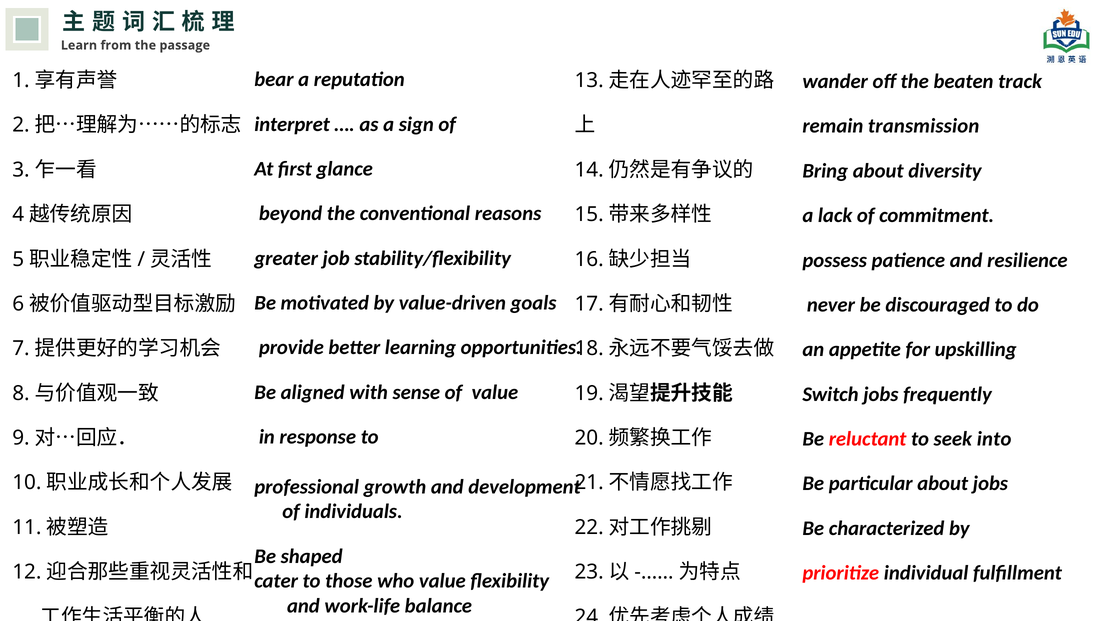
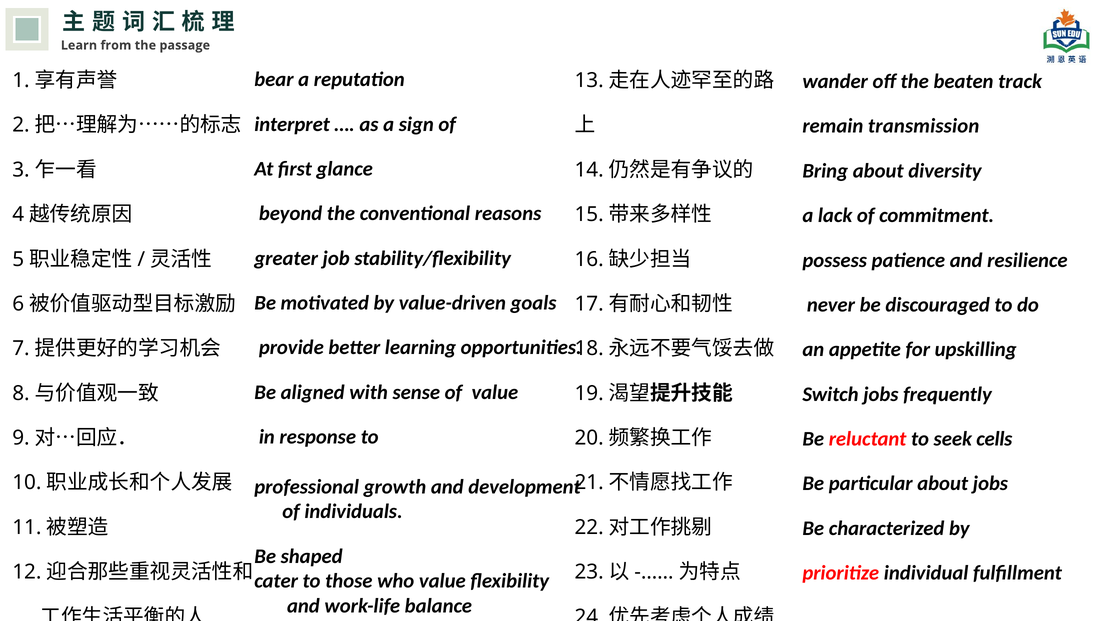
into: into -> cells
